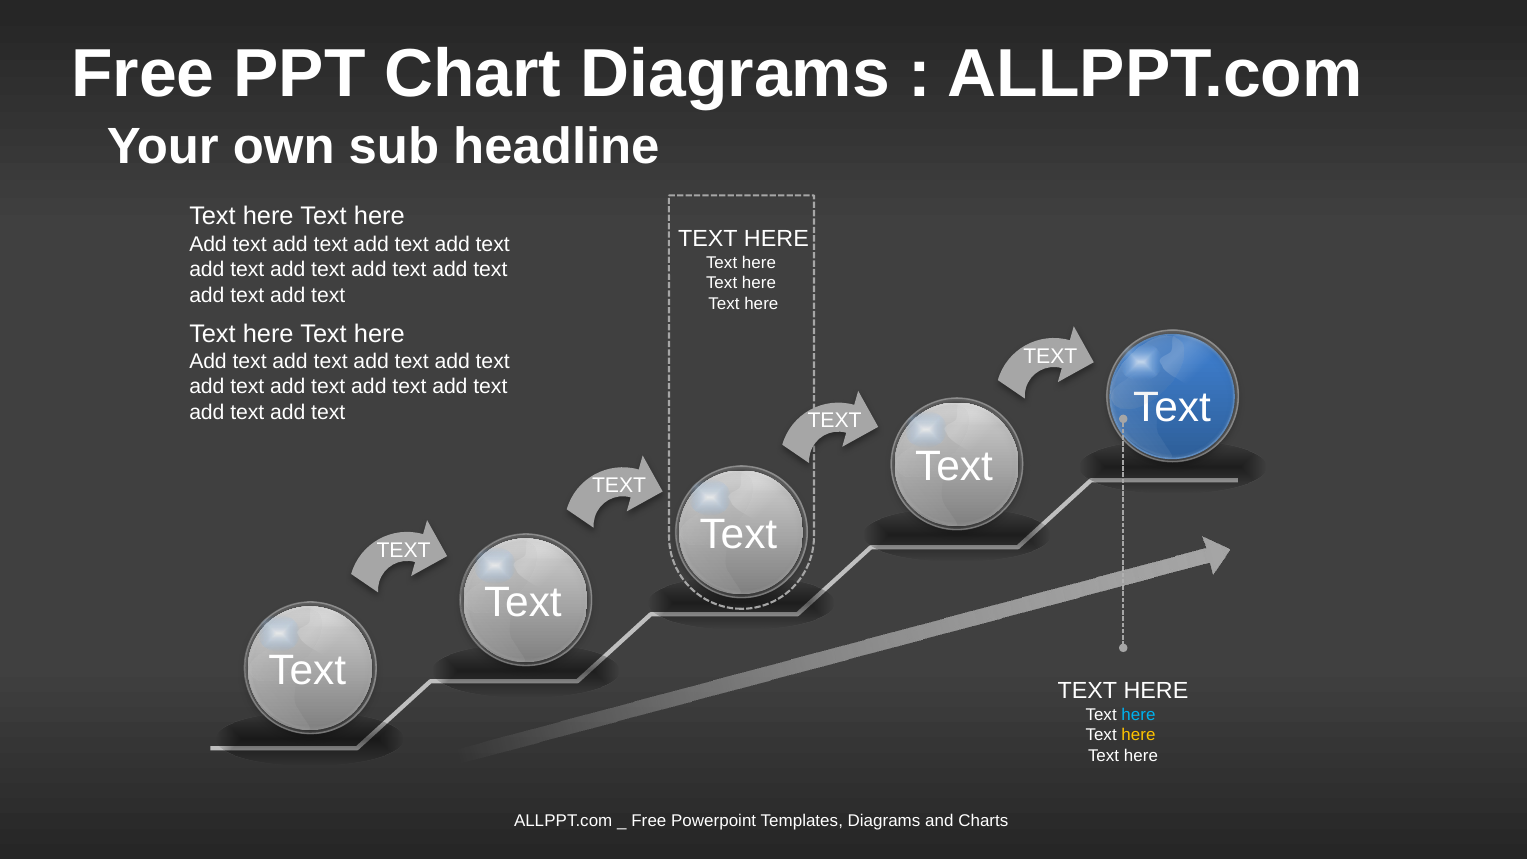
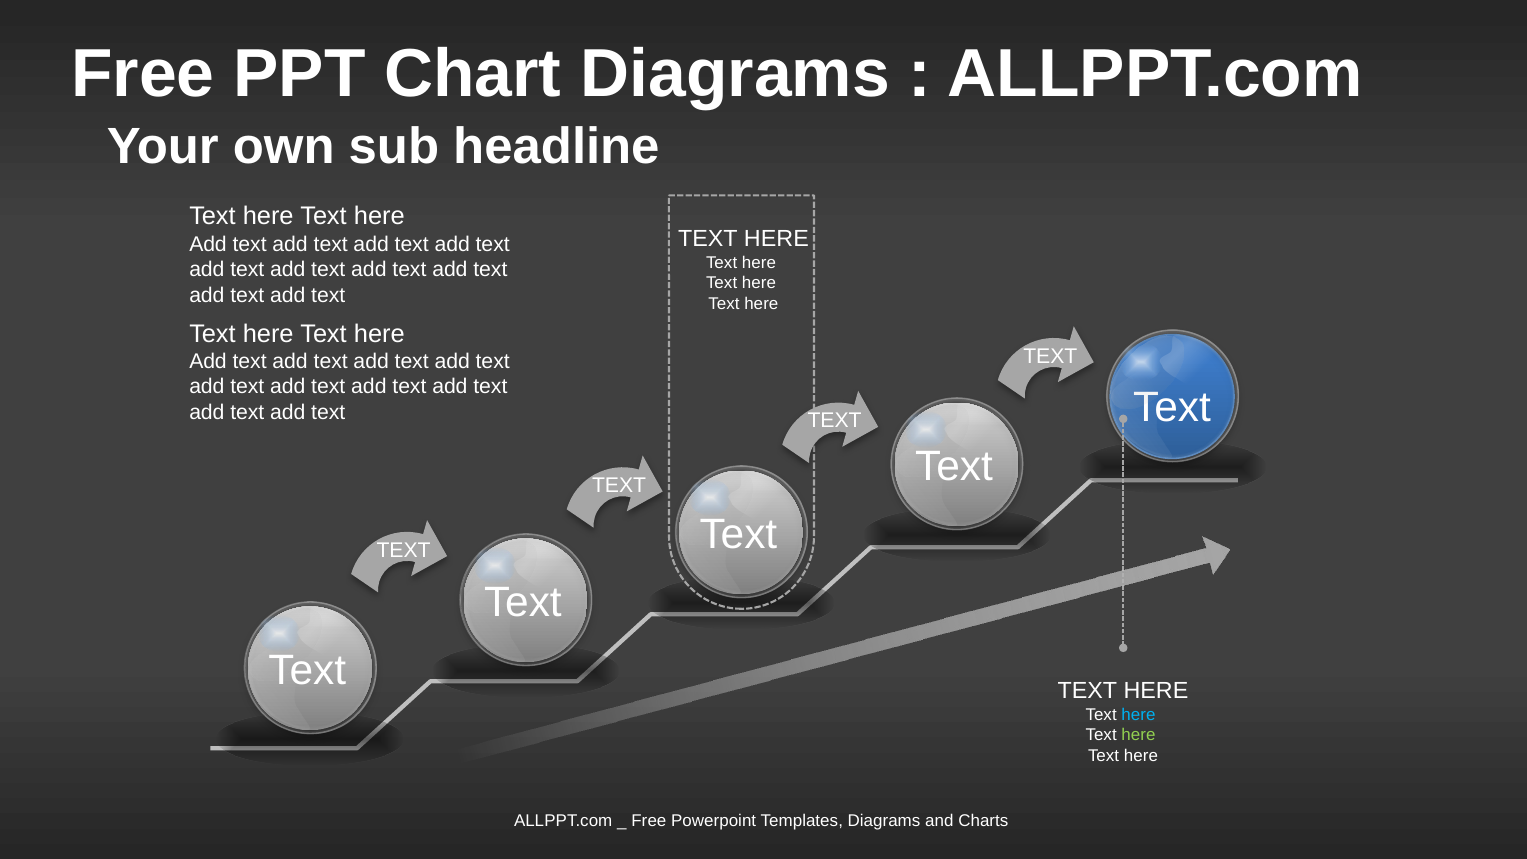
here at (1139, 735) colour: yellow -> light green
